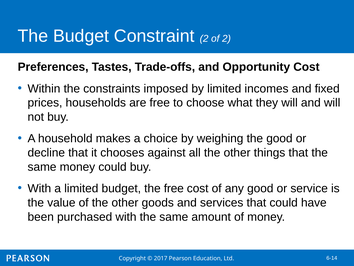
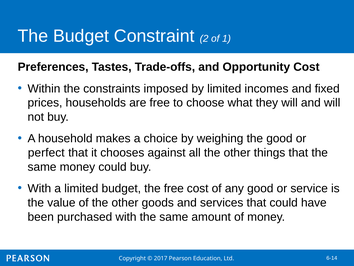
of 2: 2 -> 1
decline: decline -> perfect
